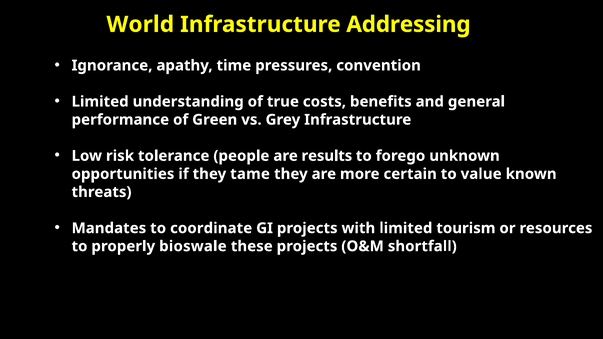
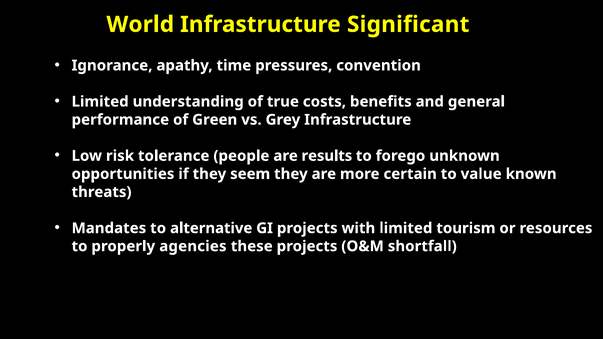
Addressing: Addressing -> Significant
tame: tame -> seem
coordinate: coordinate -> alternative
bioswale: bioswale -> agencies
